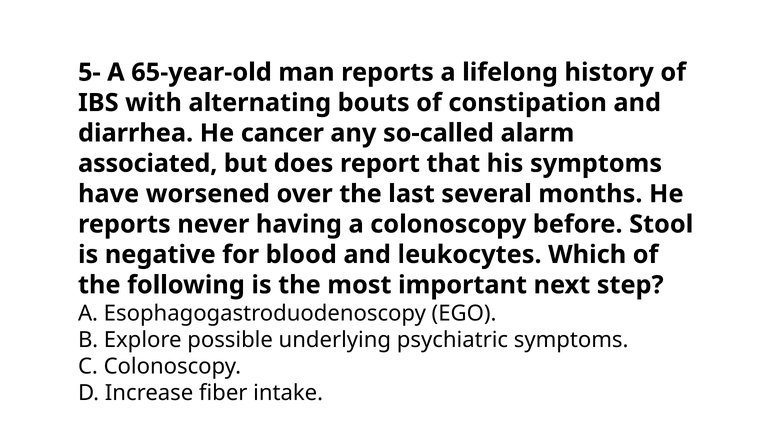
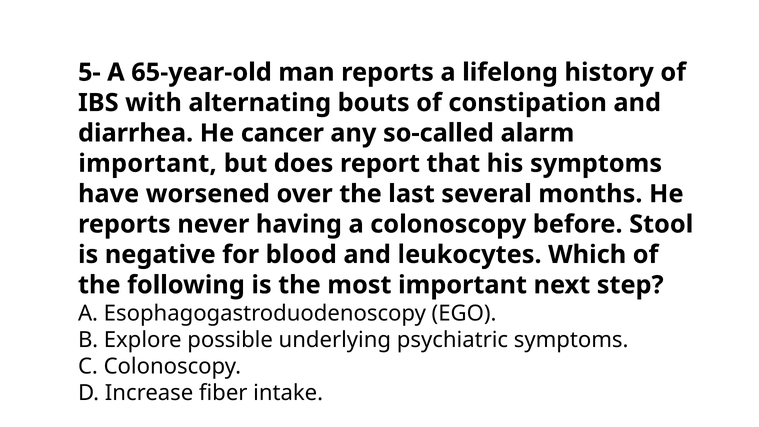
associated at (148, 163): associated -> important
